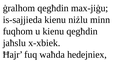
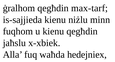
max-jiġu: max-jiġu -> max-tarf
Ħajr: Ħajr -> Alla
